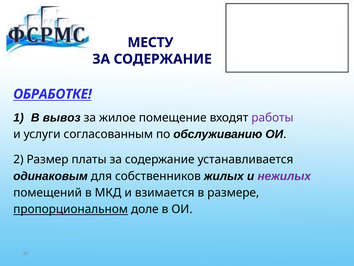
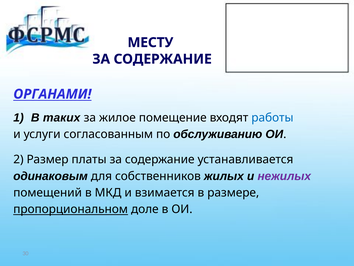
ОБРАБОТКЕ: ОБРАБОТКЕ -> ОРГАНАМИ
вывоз: вывоз -> таких
работы colour: purple -> blue
